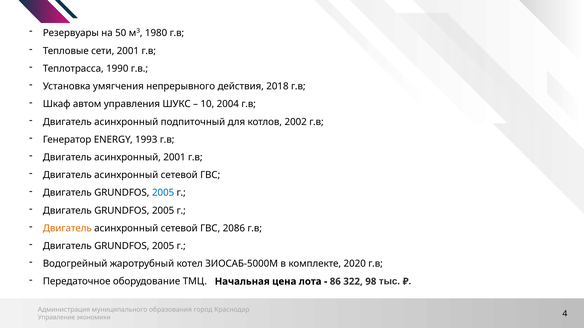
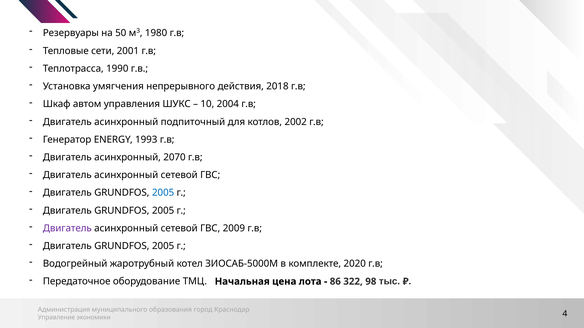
асинхронный 2001: 2001 -> 2070
Двигатель at (67, 229) colour: orange -> purple
2086: 2086 -> 2009
